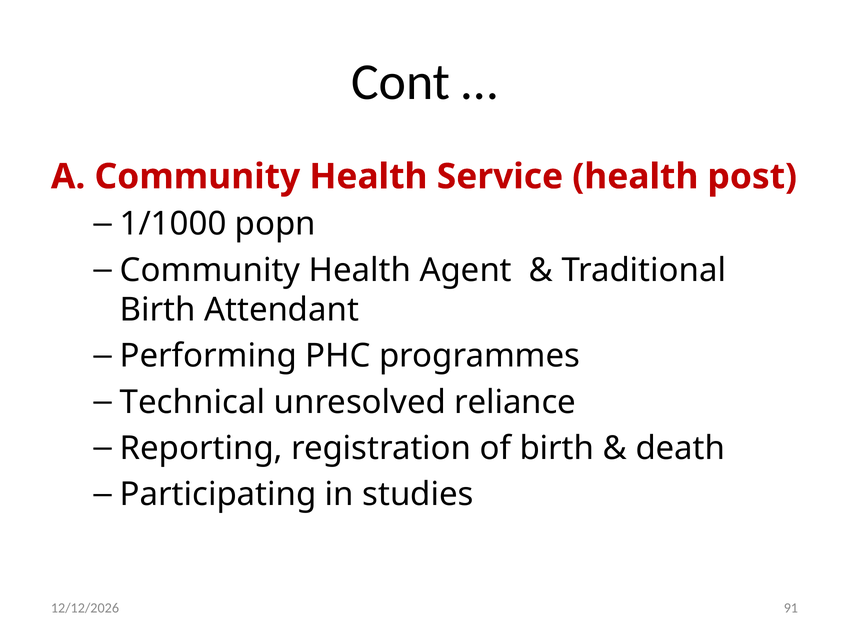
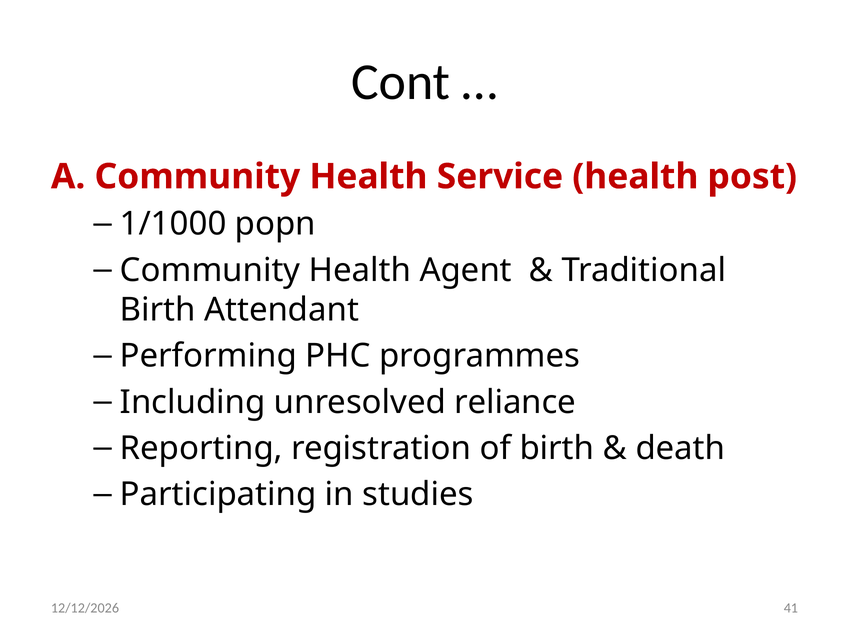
Technical: Technical -> Including
91: 91 -> 41
